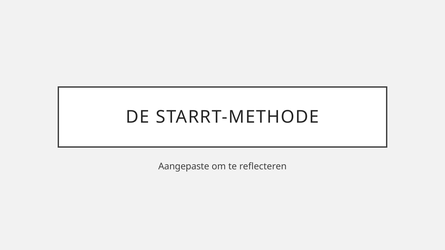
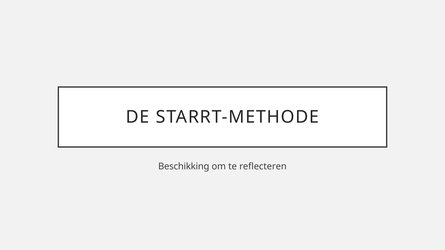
Aangepaste: Aangepaste -> Beschikking
